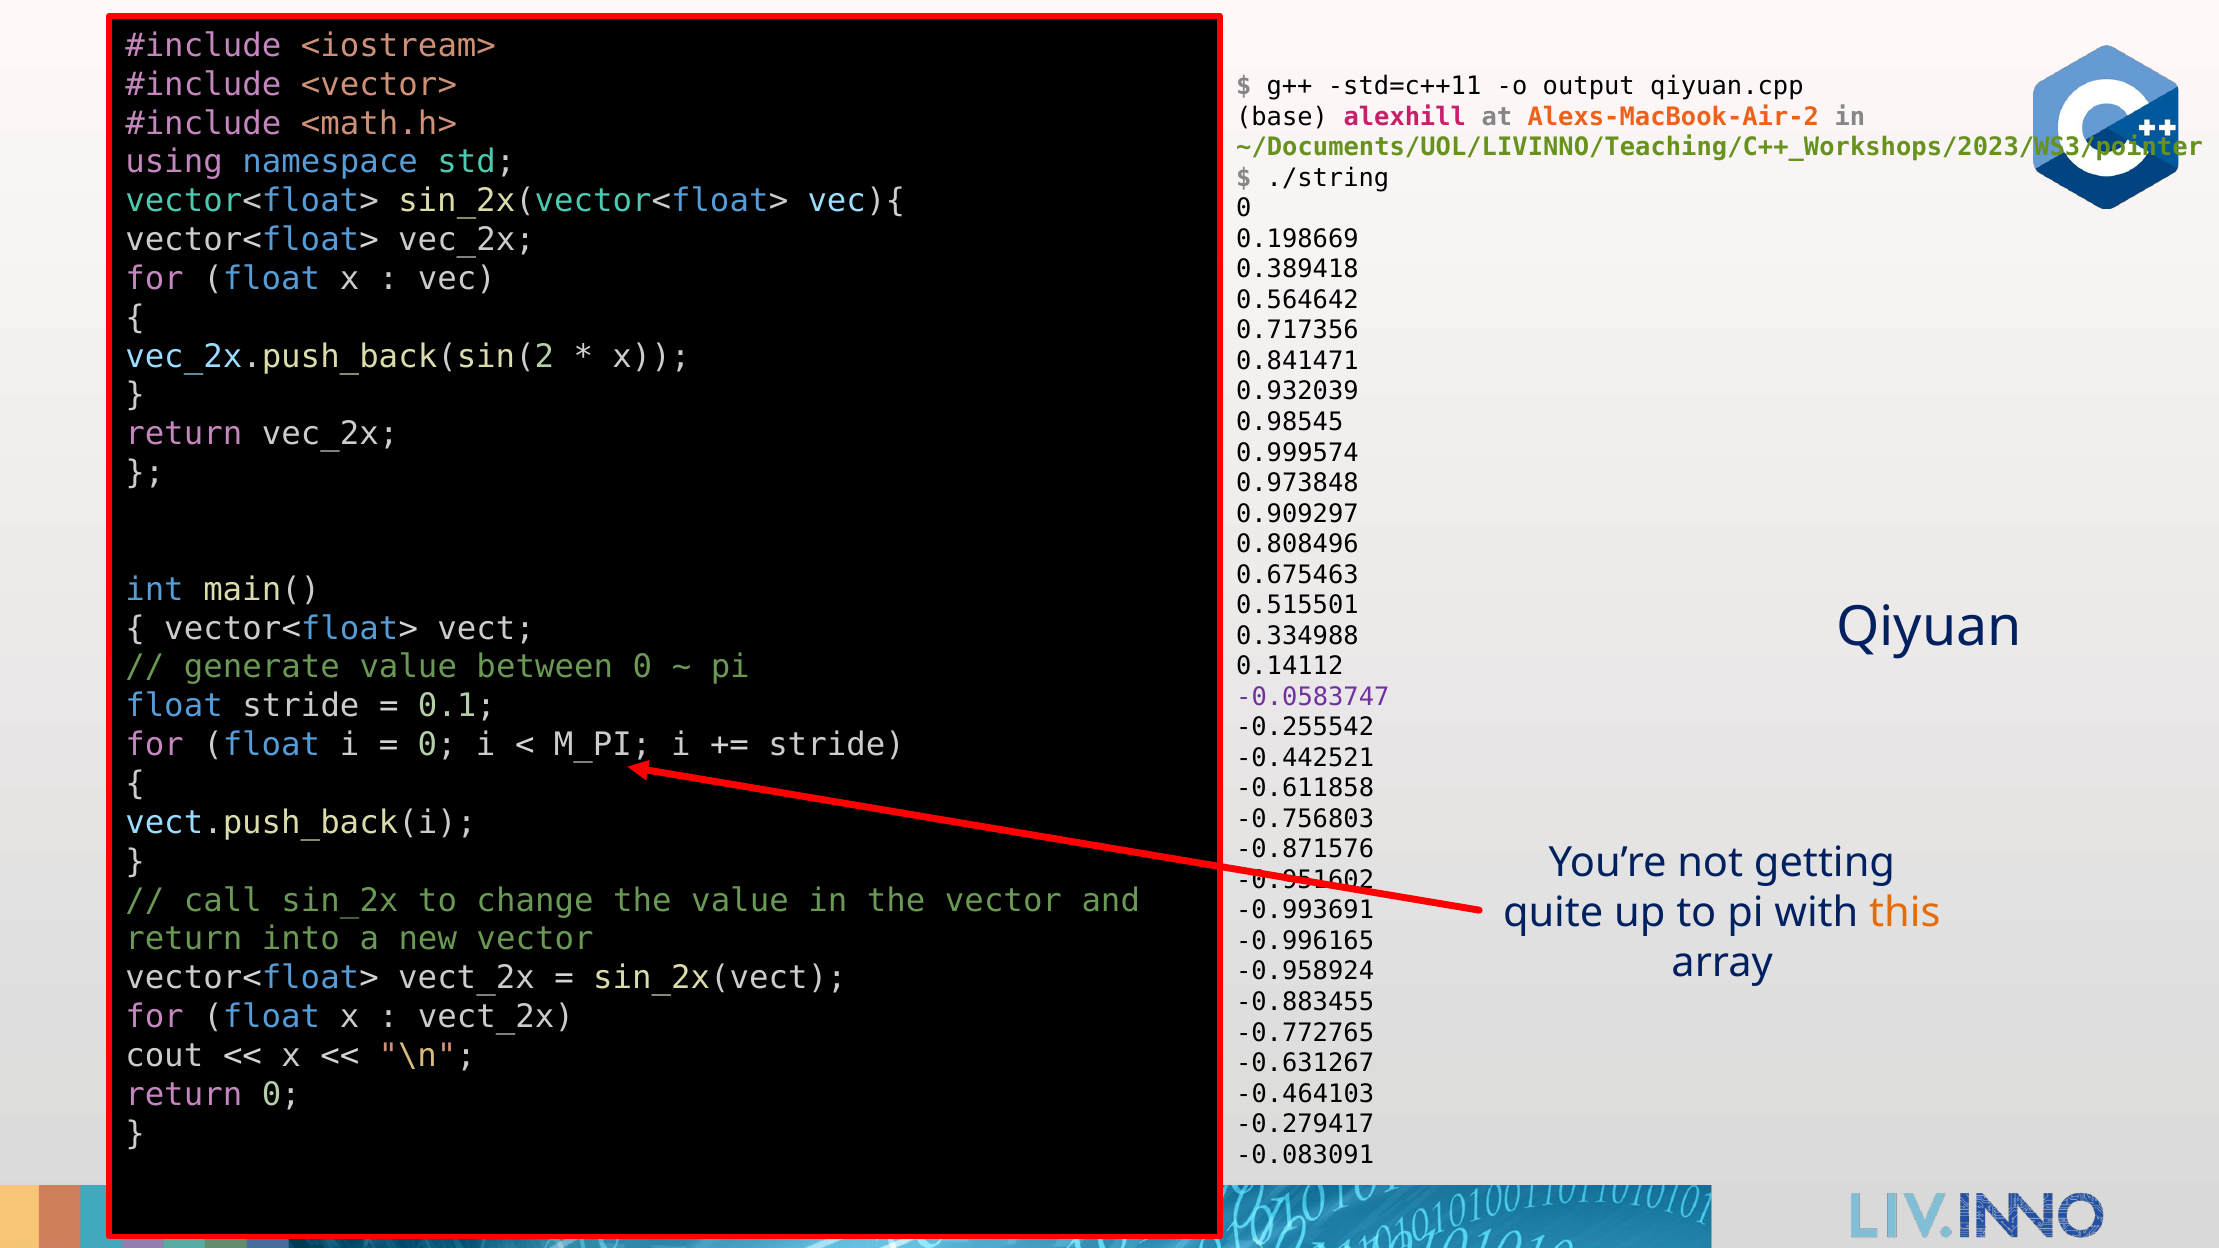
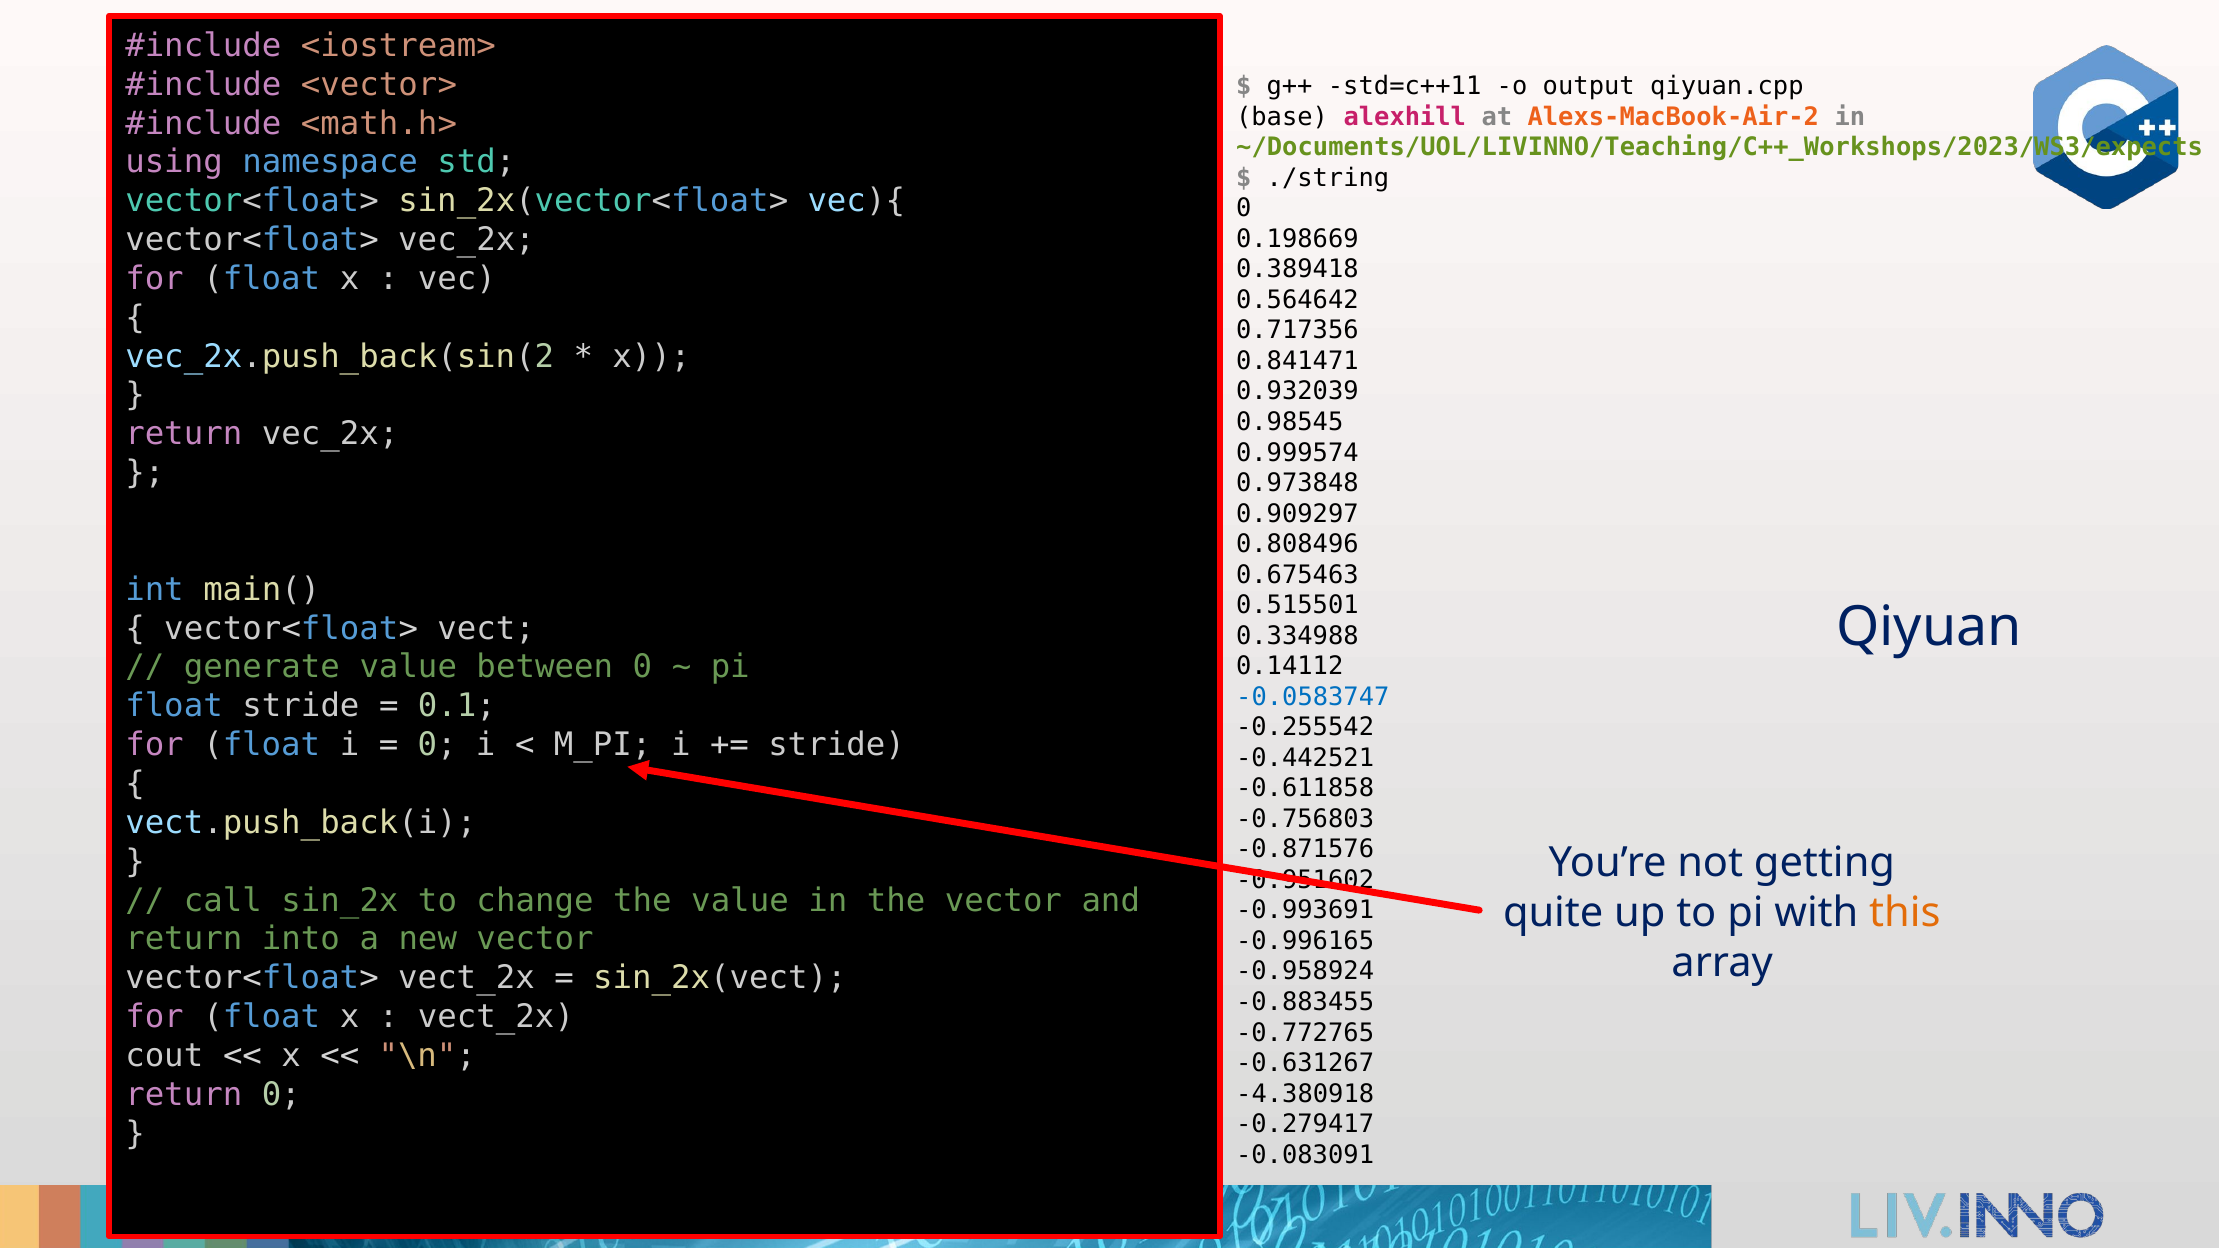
~/Documents/UOL/LIVINNO/Teaching/C++_Workshops/2023/WS3/pointer: ~/Documents/UOL/LIVINNO/Teaching/C++_Workshops/2023/WS3/pointer -> ~/Documents/UOL/LIVINNO/Teaching/C++_Workshops/2023/WS3/expects
-0.0583747 colour: purple -> blue
-0.464103: -0.464103 -> -4.380918
